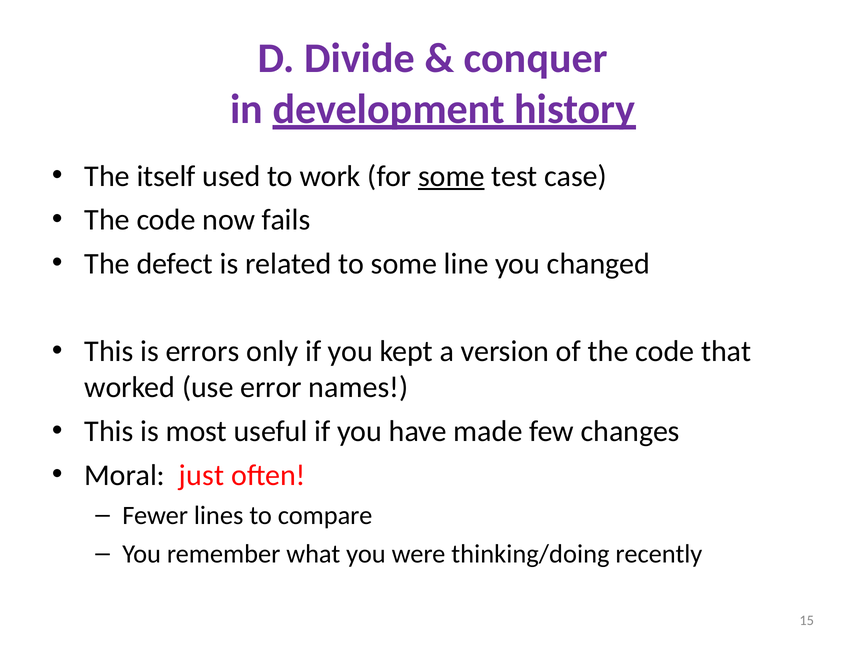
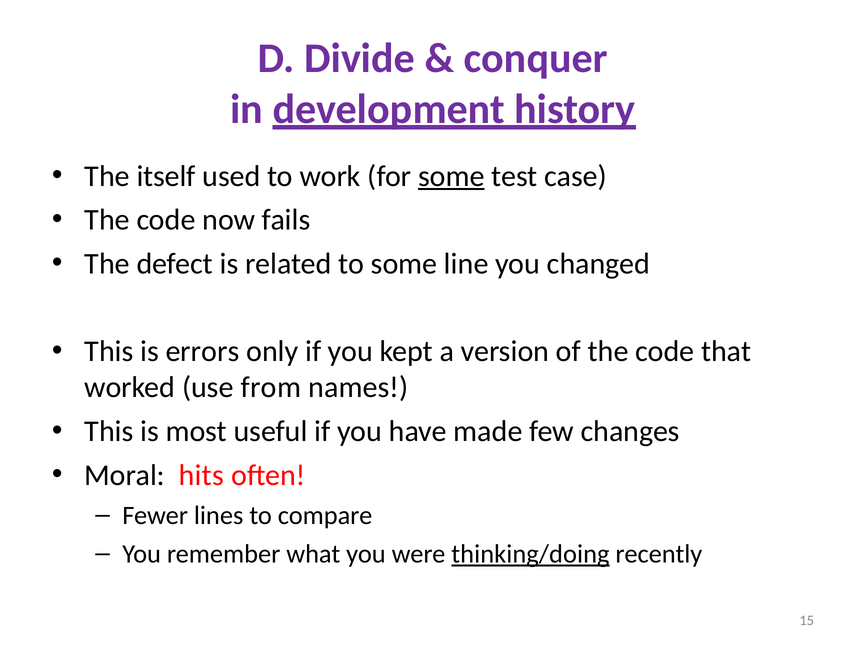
error: error -> from
just: just -> hits
thinking/doing underline: none -> present
